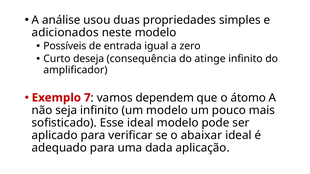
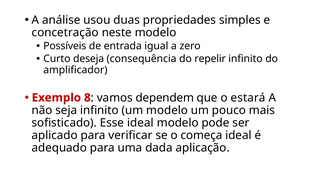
adicionados: adicionados -> concetração
atinge: atinge -> repelir
7: 7 -> 8
átomo: átomo -> estará
abaixar: abaixar -> começa
